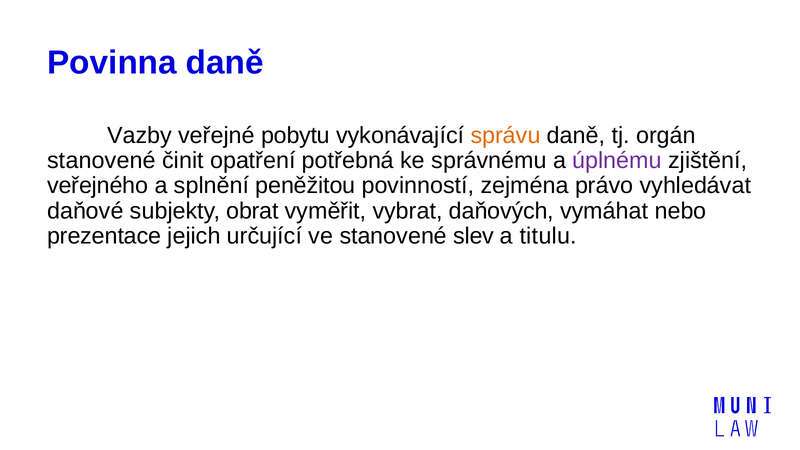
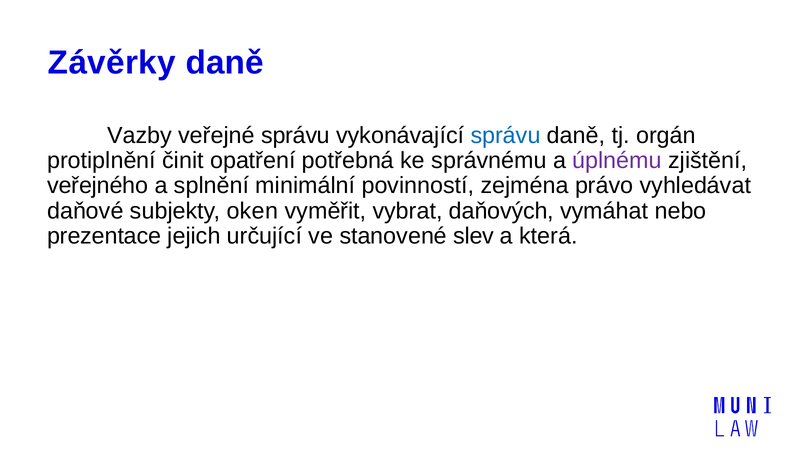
Povinna: Povinna -> Závěrky
veřejné pobytu: pobytu -> správu
správu at (506, 135) colour: orange -> blue
stanovené at (101, 161): stanovené -> protiplnění
peněžitou: peněžitou -> minimální
obrat: obrat -> oken
titulu: titulu -> která
